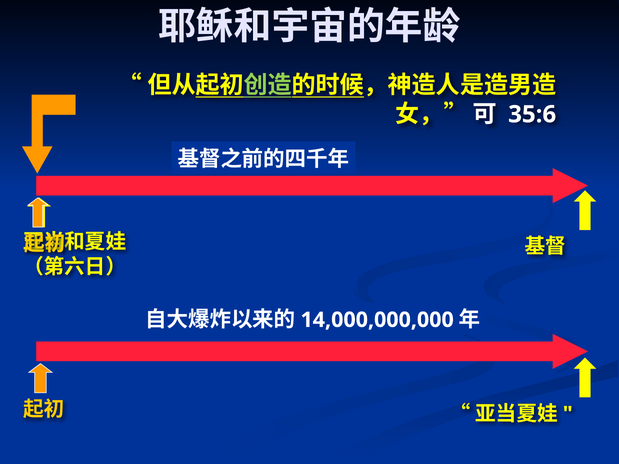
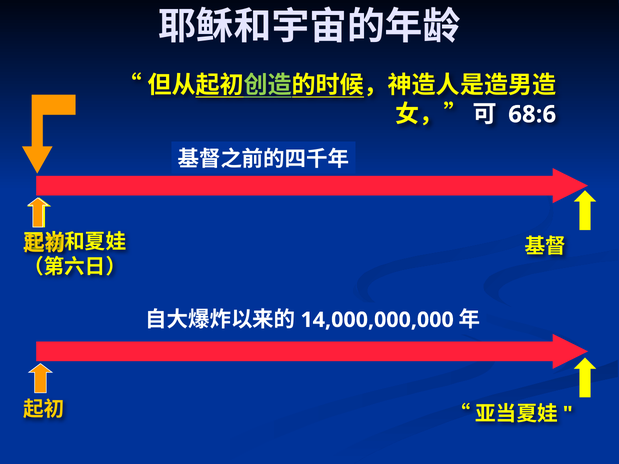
35:6: 35:6 -> 68:6
